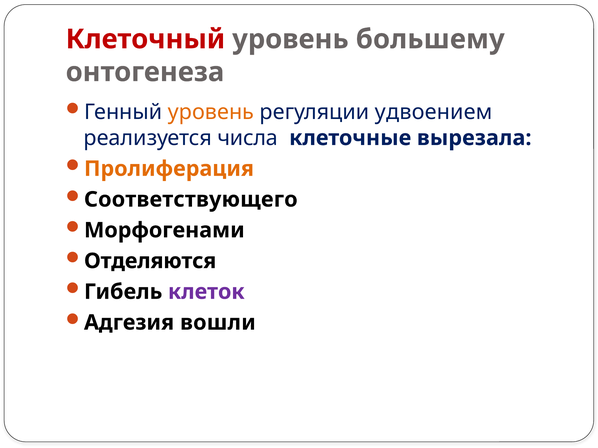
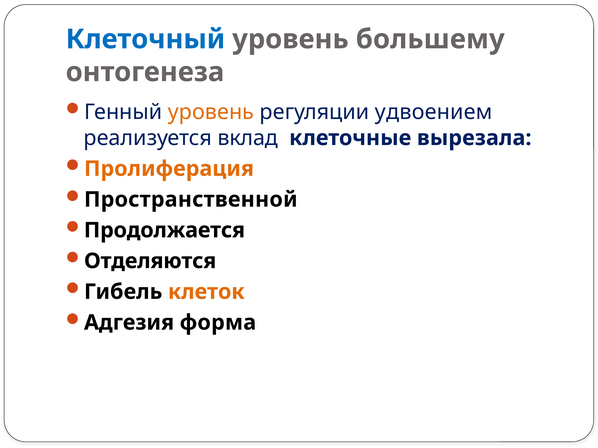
Клеточный colour: red -> blue
числа: числа -> вклад
Соответствующего: Соответствующего -> Пространственной
Морфогенами: Морфогенами -> Продолжается
клеток colour: purple -> orange
вошли: вошли -> форма
